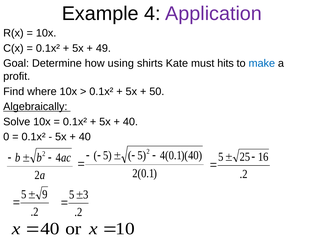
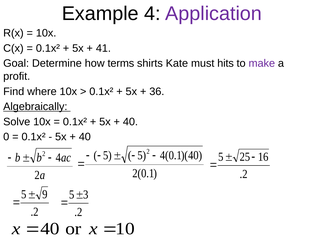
49: 49 -> 41
using: using -> terms
make colour: blue -> purple
50: 50 -> 36
